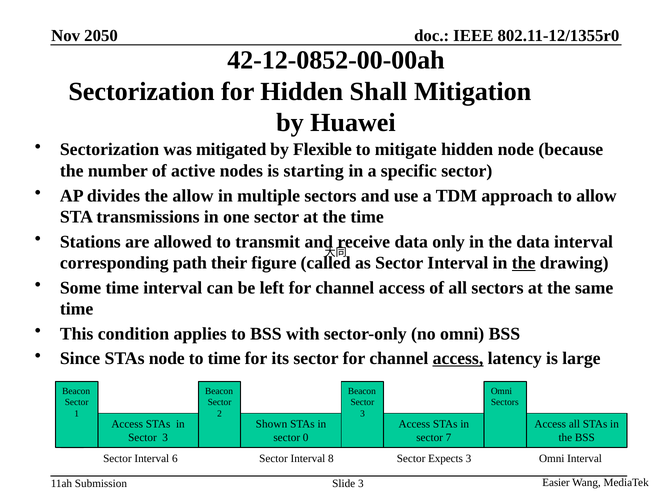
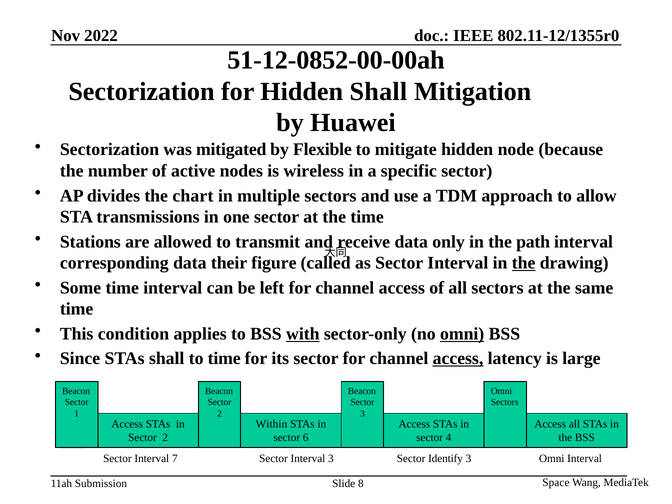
2050: 2050 -> 2022
42-12-0852-00-00ah: 42-12-0852-00-00ah -> 51-12-0852-00-00ah
starting: starting -> wireless
the allow: allow -> chart
the data: data -> path
corresponding path: path -> data
with underline: none -> present
omni at (462, 334) underline: none -> present
STAs node: node -> shall
Shown: Shown -> Within
3 at (165, 438): 3 -> 2
0: 0 -> 6
7: 7 -> 4
6: 6 -> 7
Interval 8: 8 -> 3
Expects: Expects -> Identify
Easier: Easier -> Space
Slide 3: 3 -> 8
